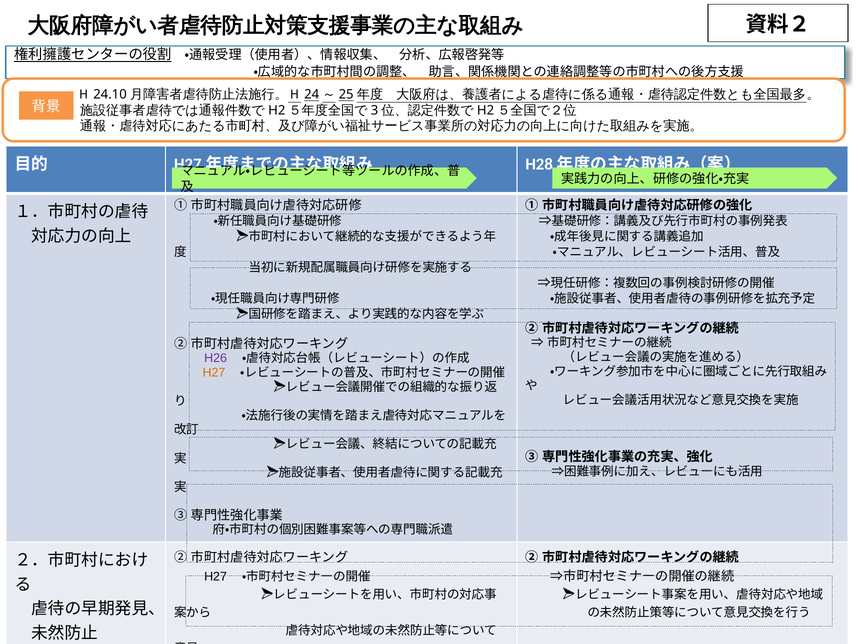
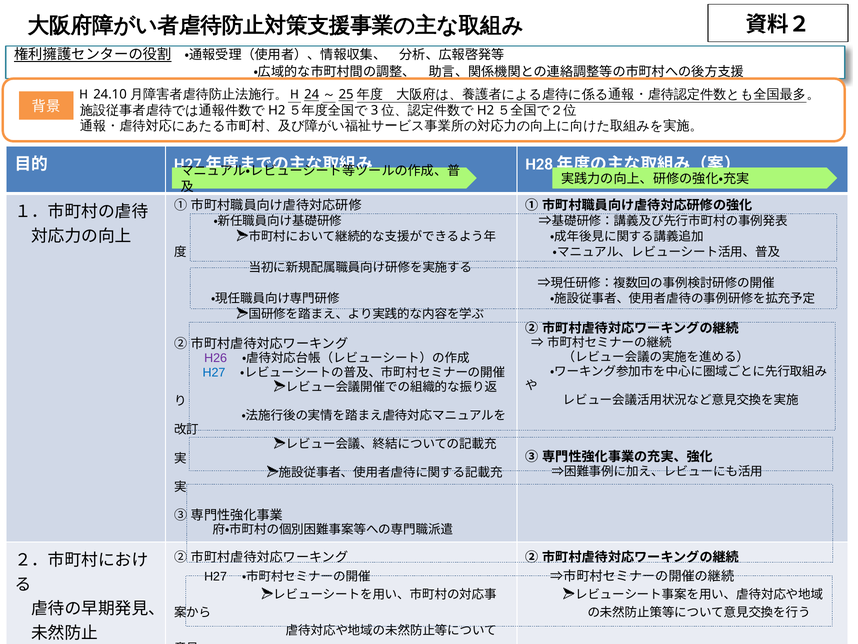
H27 at (214, 372) colour: orange -> blue
